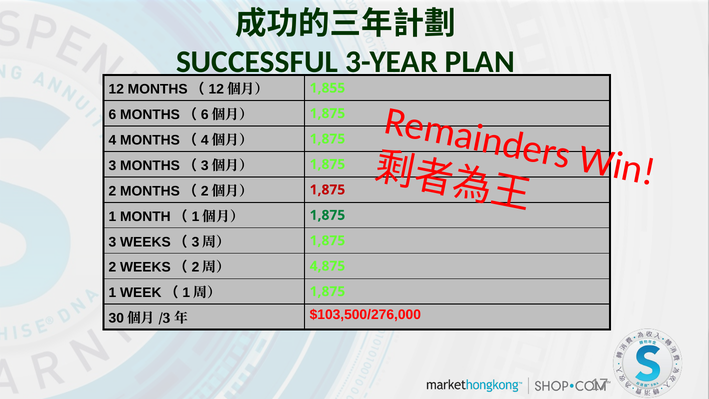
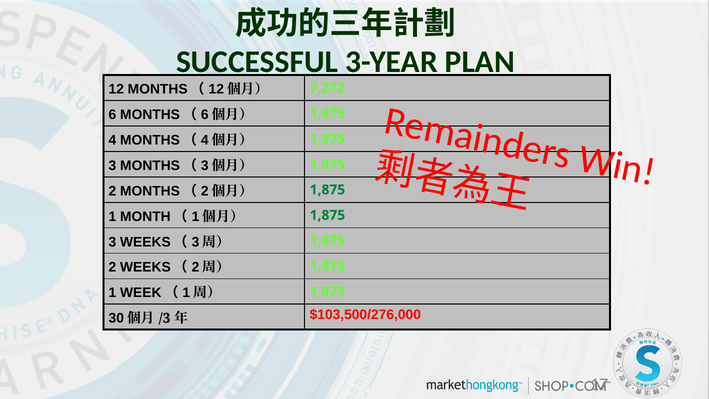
1,855: 1,855 -> 7,272
1,875 at (327, 190) colour: red -> green
4,875: 4,875 -> 1,873
